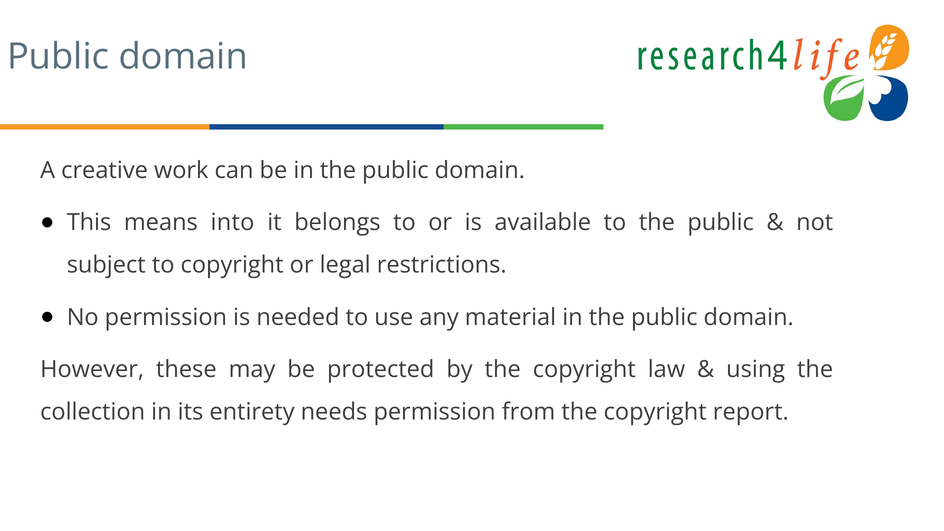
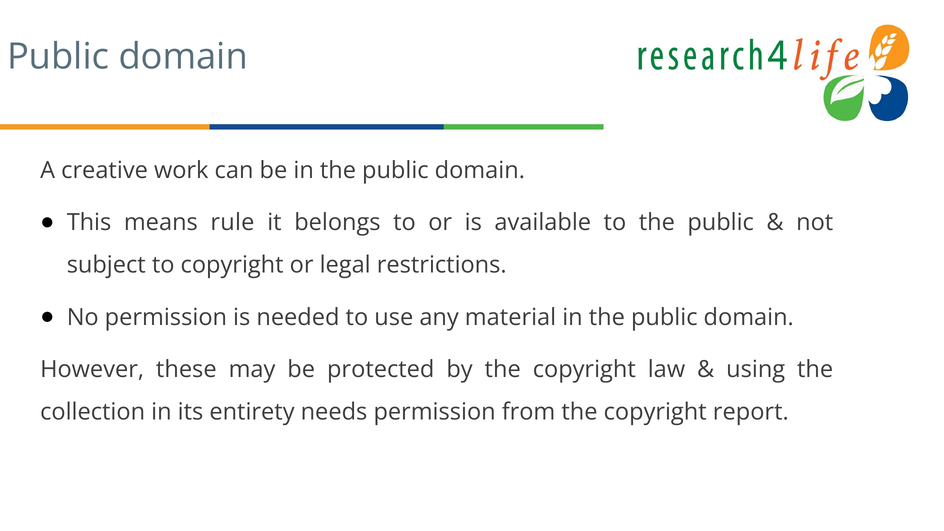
into: into -> rule
